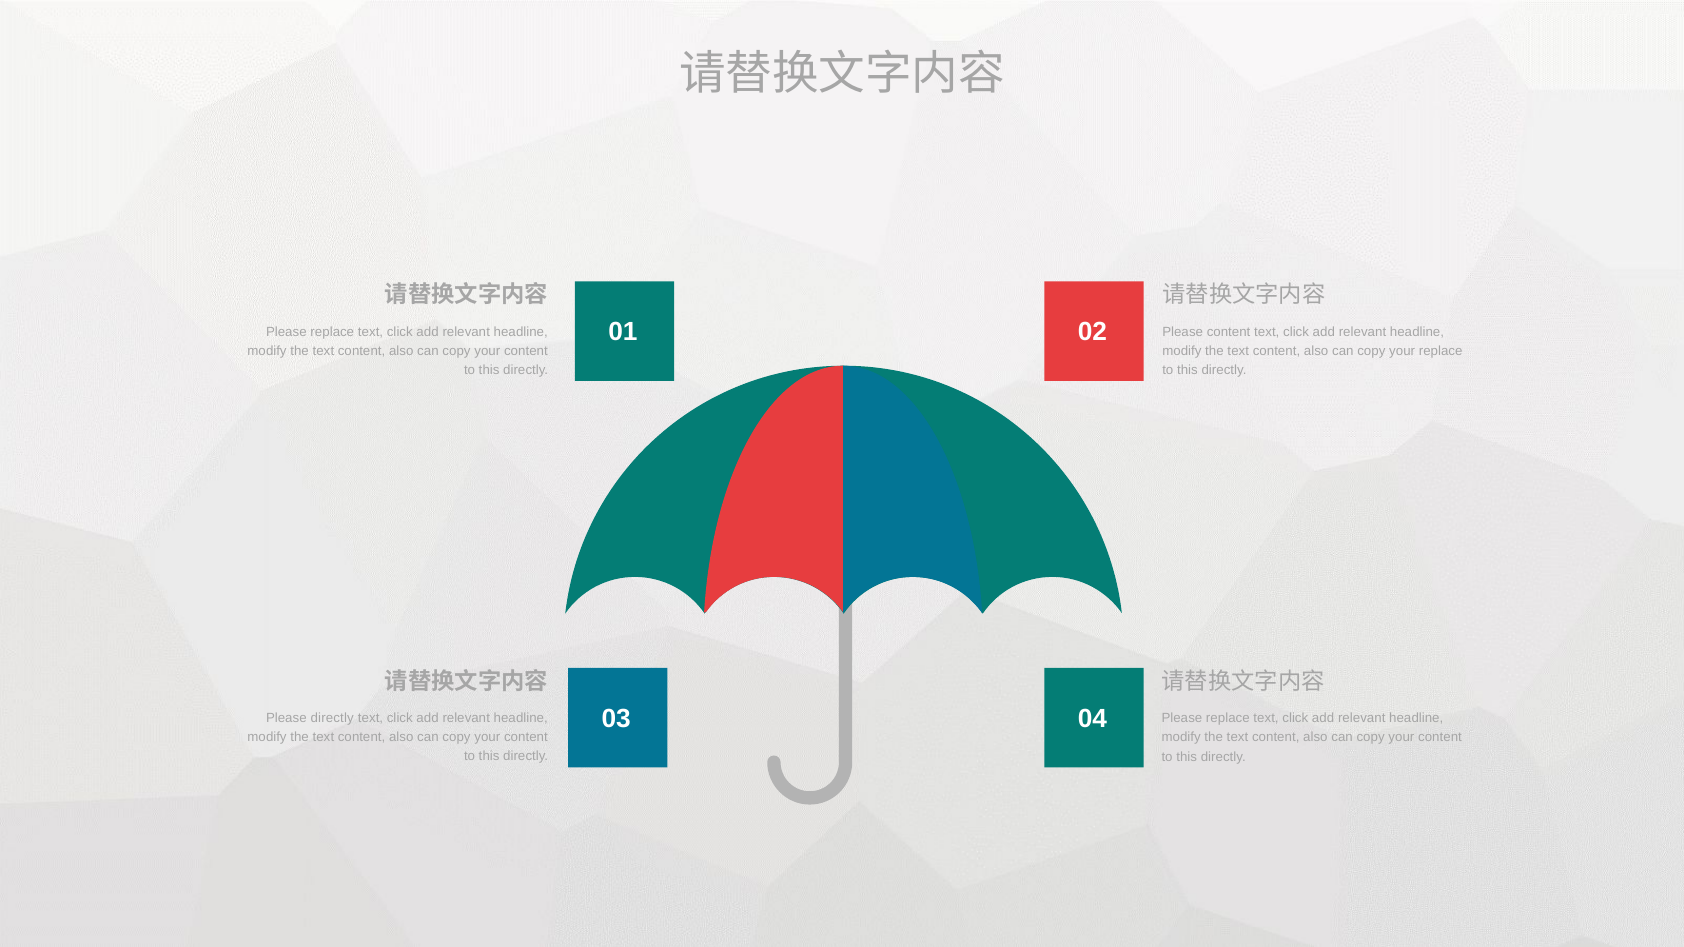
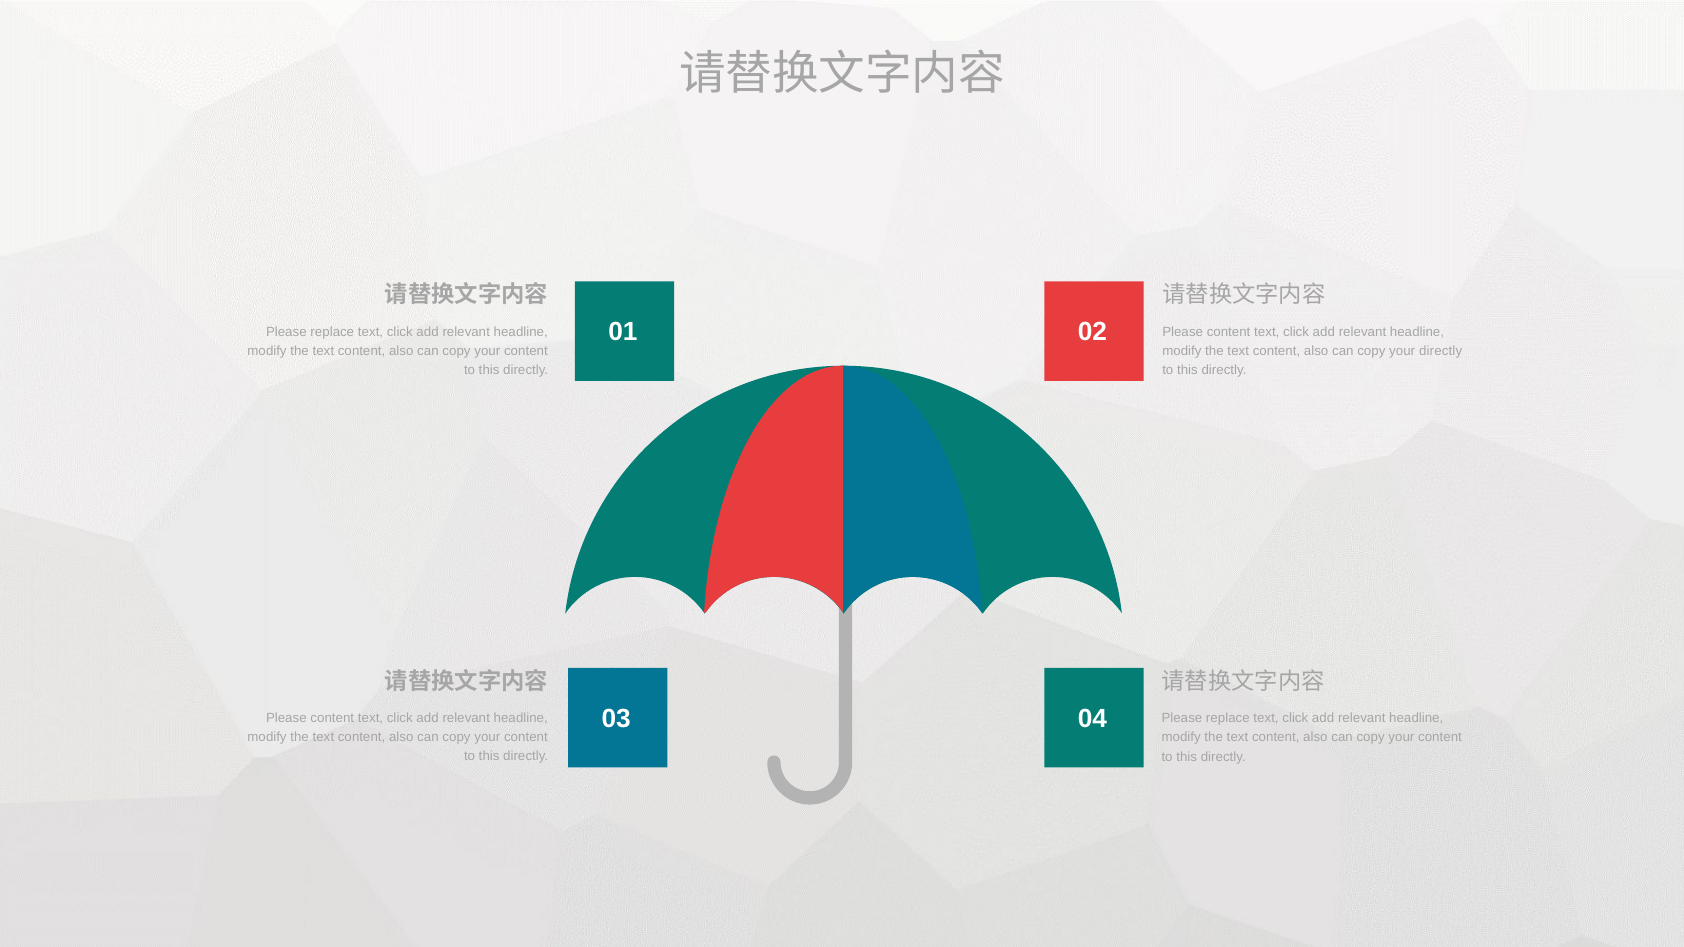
your replace: replace -> directly
directly at (332, 719): directly -> content
